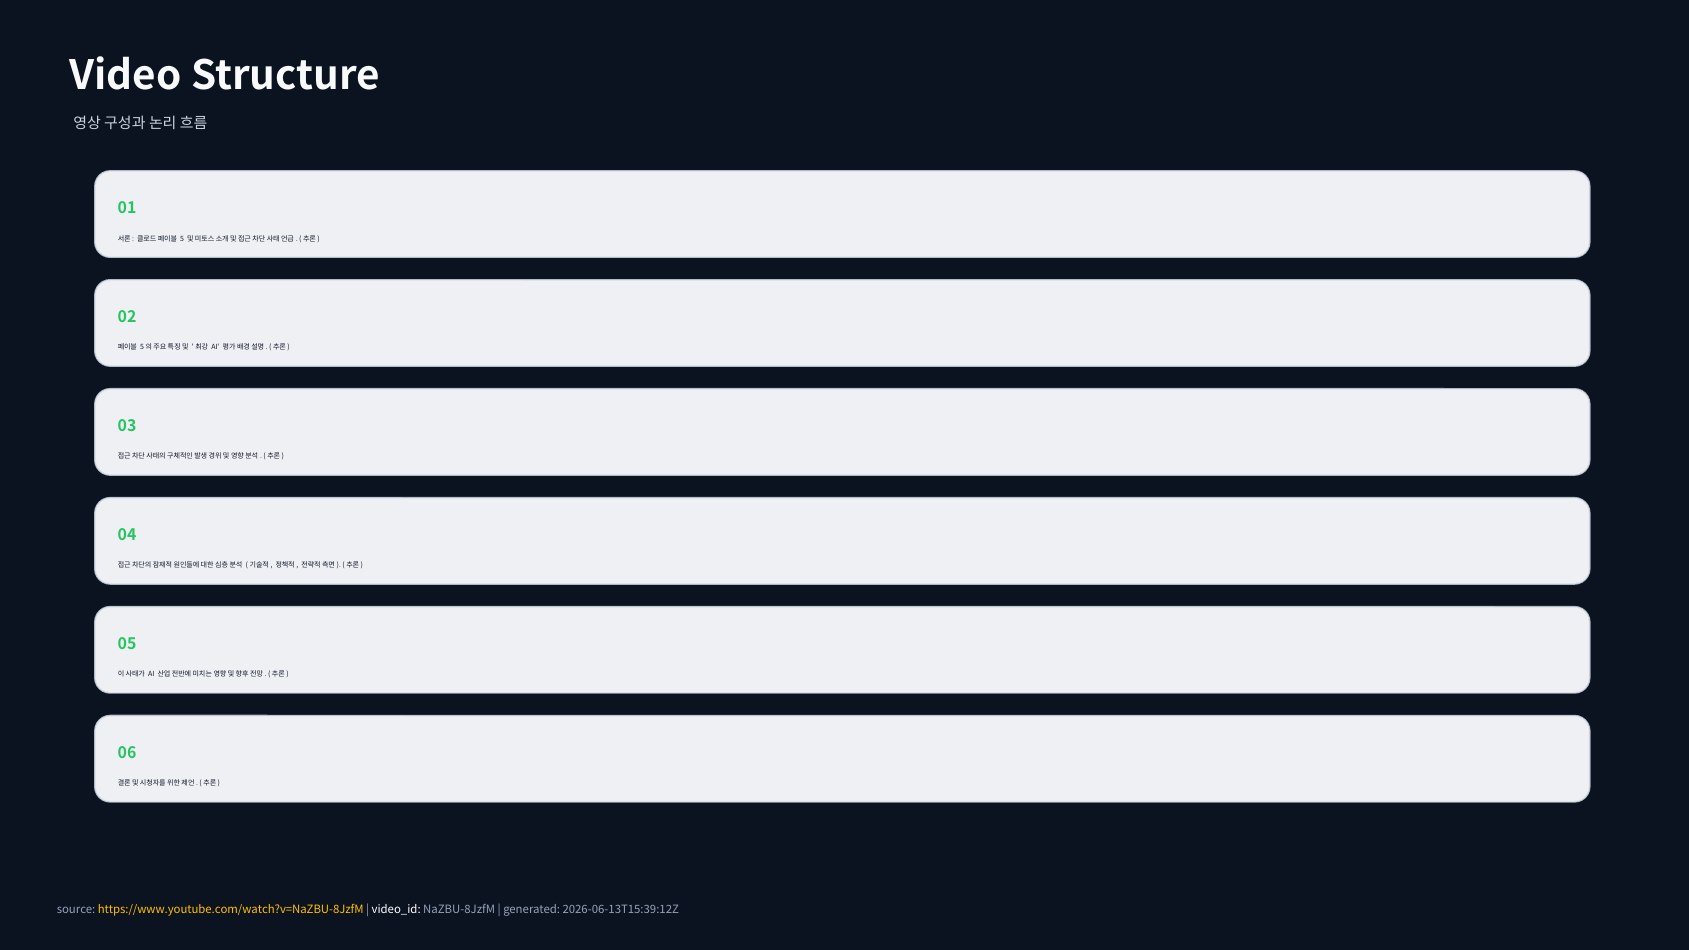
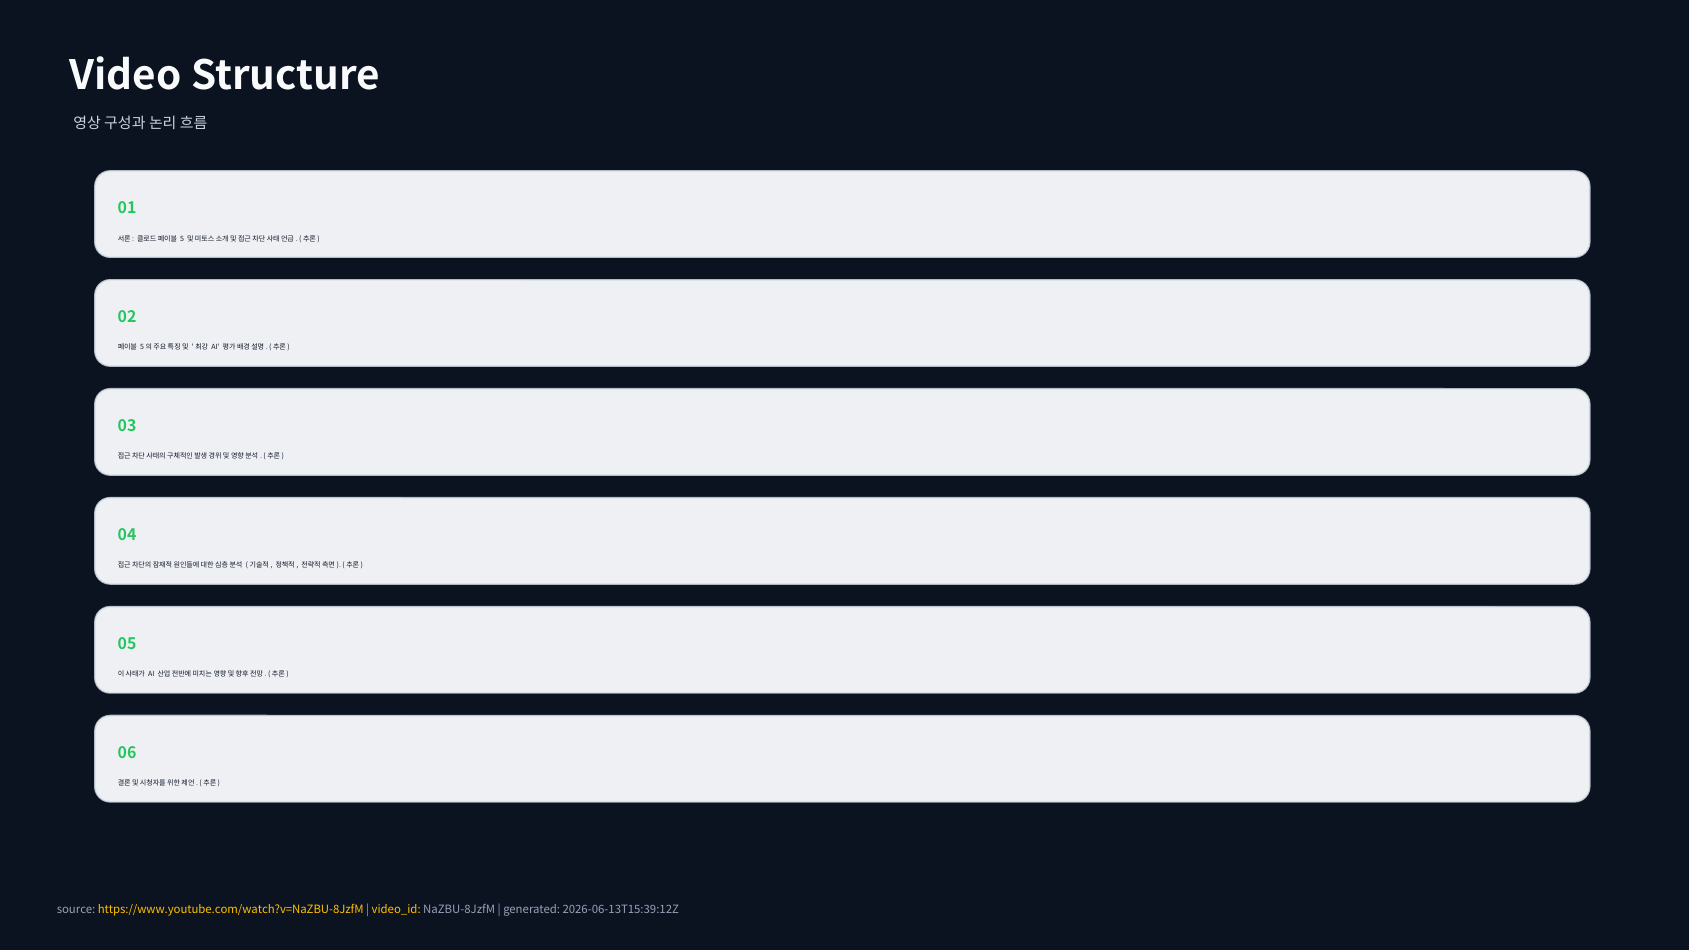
video_id colour: white -> yellow
